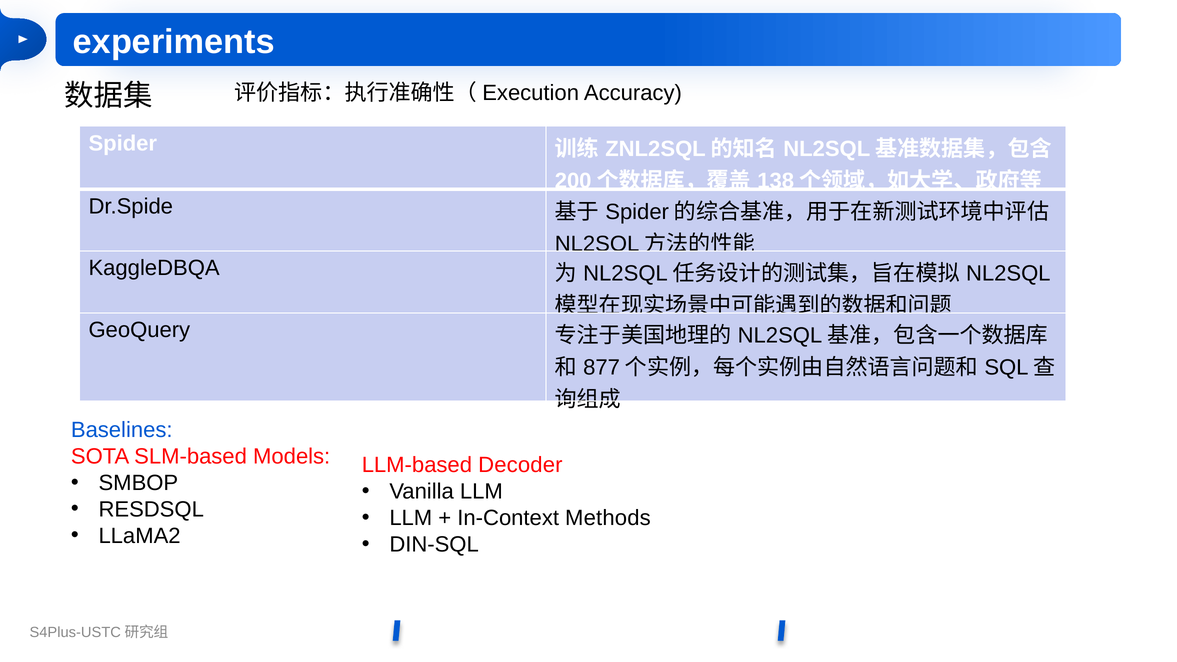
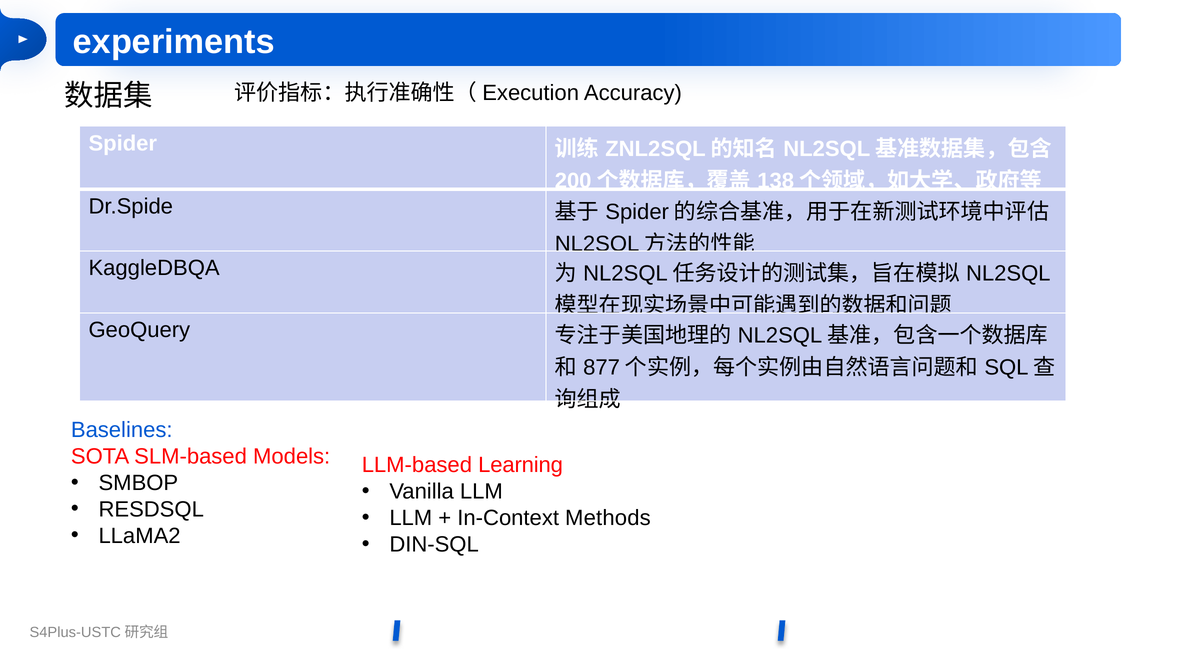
Decoder: Decoder -> Learning
